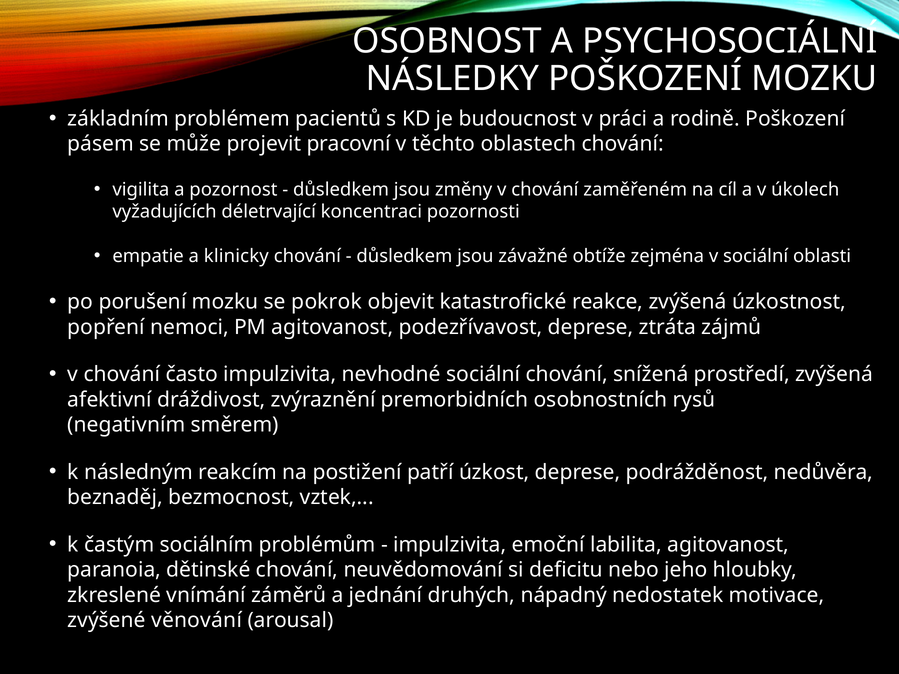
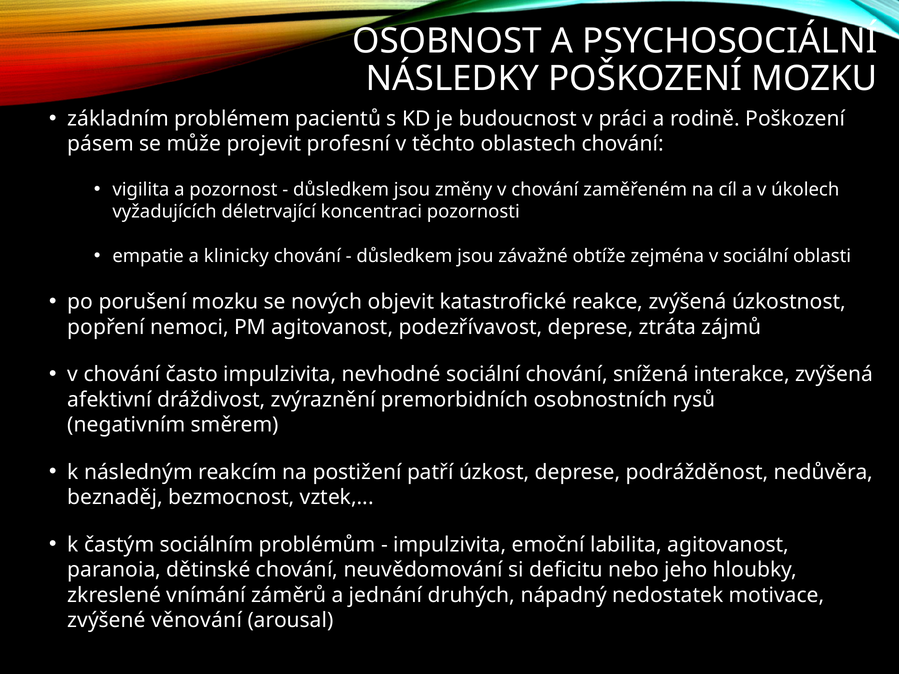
pracovní: pracovní -> profesní
pokrok: pokrok -> nových
prostředí: prostředí -> interakce
